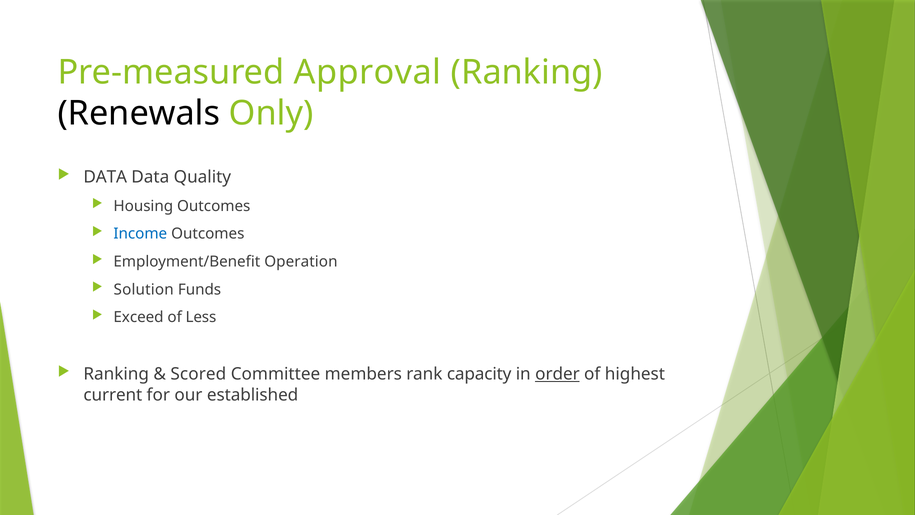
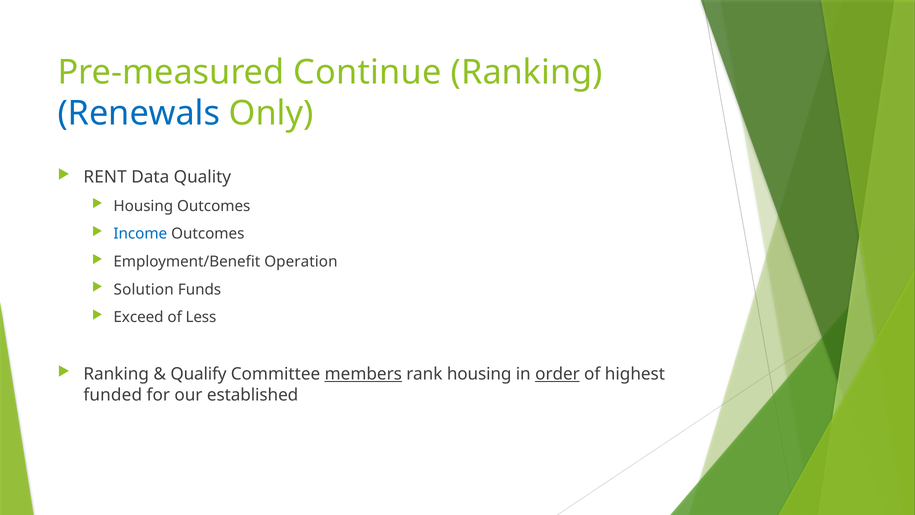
Approval: Approval -> Continue
Renewals colour: black -> blue
DATA at (105, 177): DATA -> RENT
Scored: Scored -> Qualify
members underline: none -> present
rank capacity: capacity -> housing
current: current -> funded
